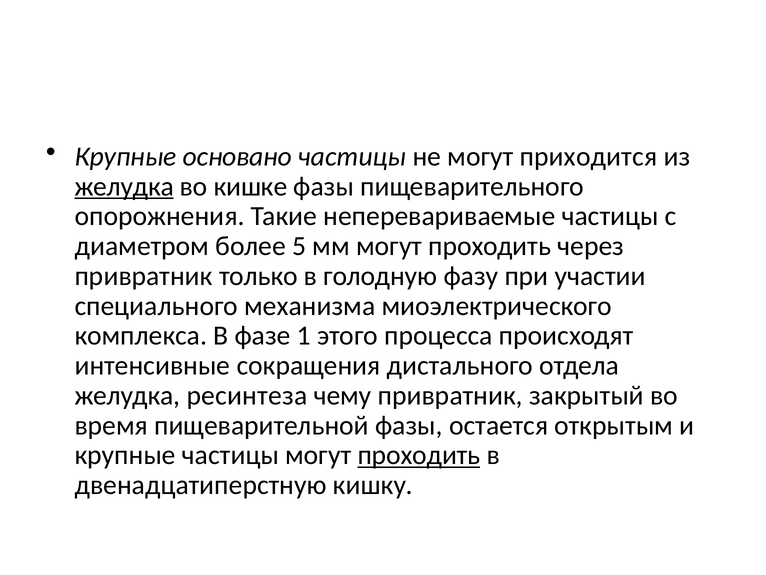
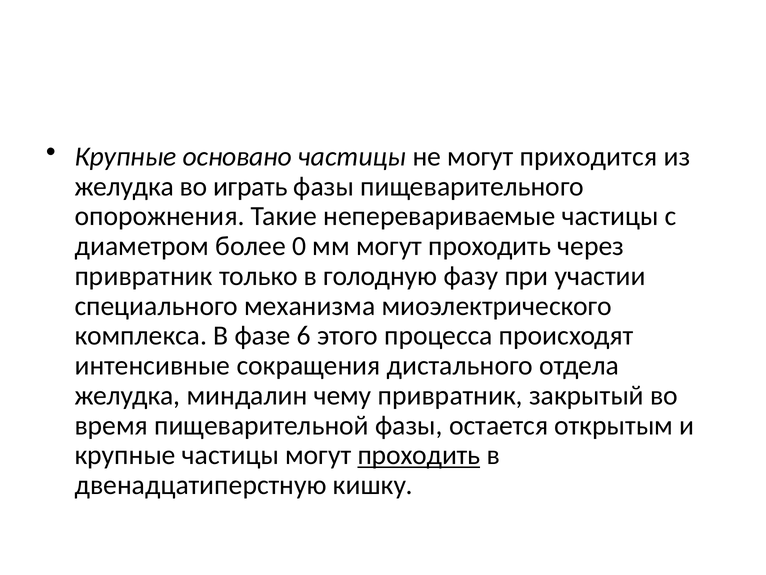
желудка at (124, 186) underline: present -> none
кишке: кишке -> играть
5: 5 -> 0
1: 1 -> 6
ресинтеза: ресинтеза -> миндалин
